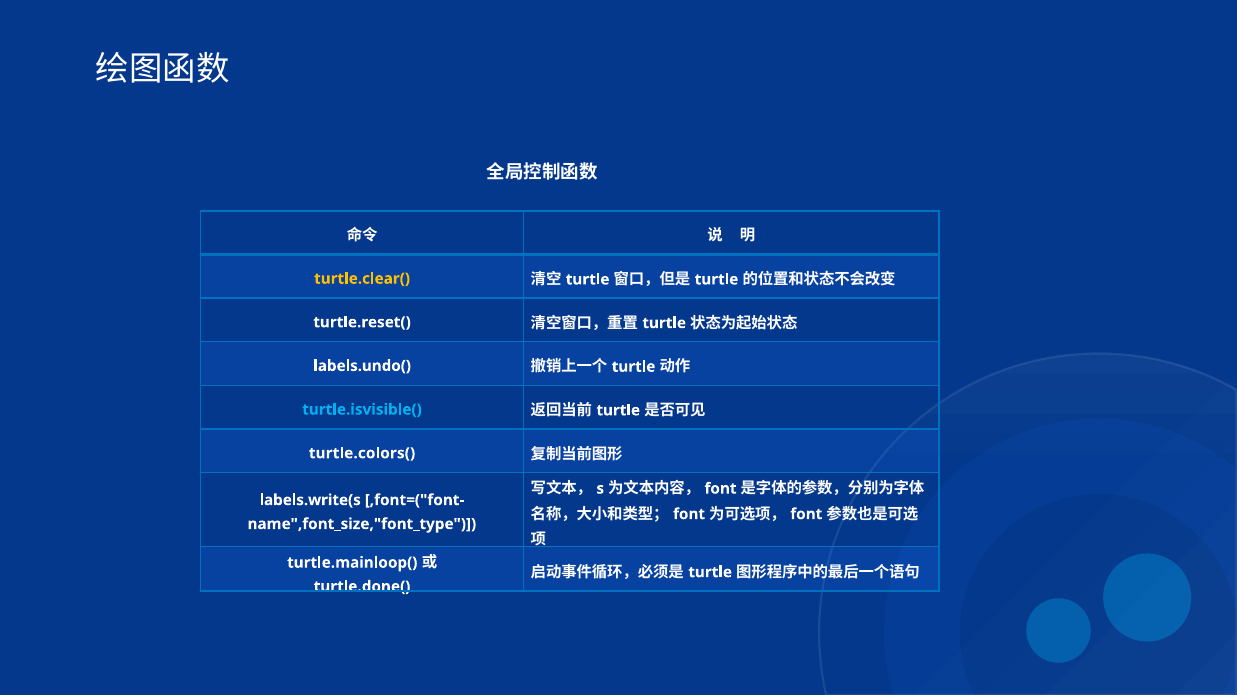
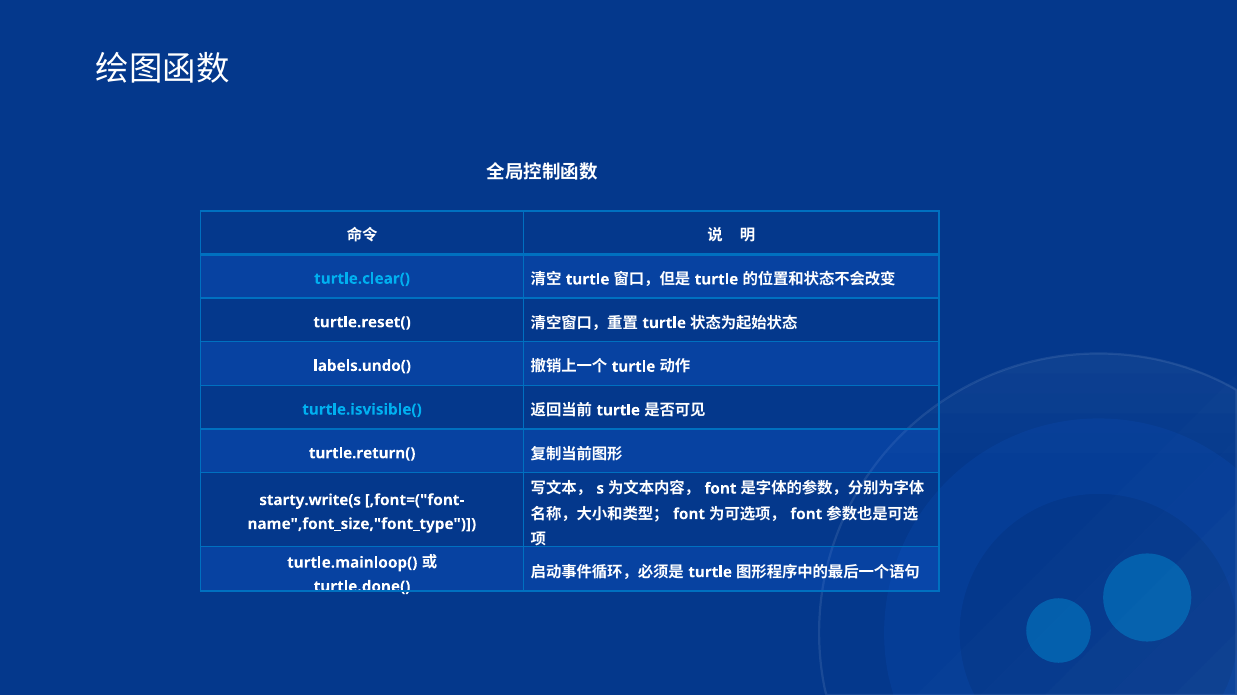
turtle.clear( colour: yellow -> light blue
turtle.colors(: turtle.colors( -> turtle.return(
labels.write(s: labels.write(s -> starty.write(s
